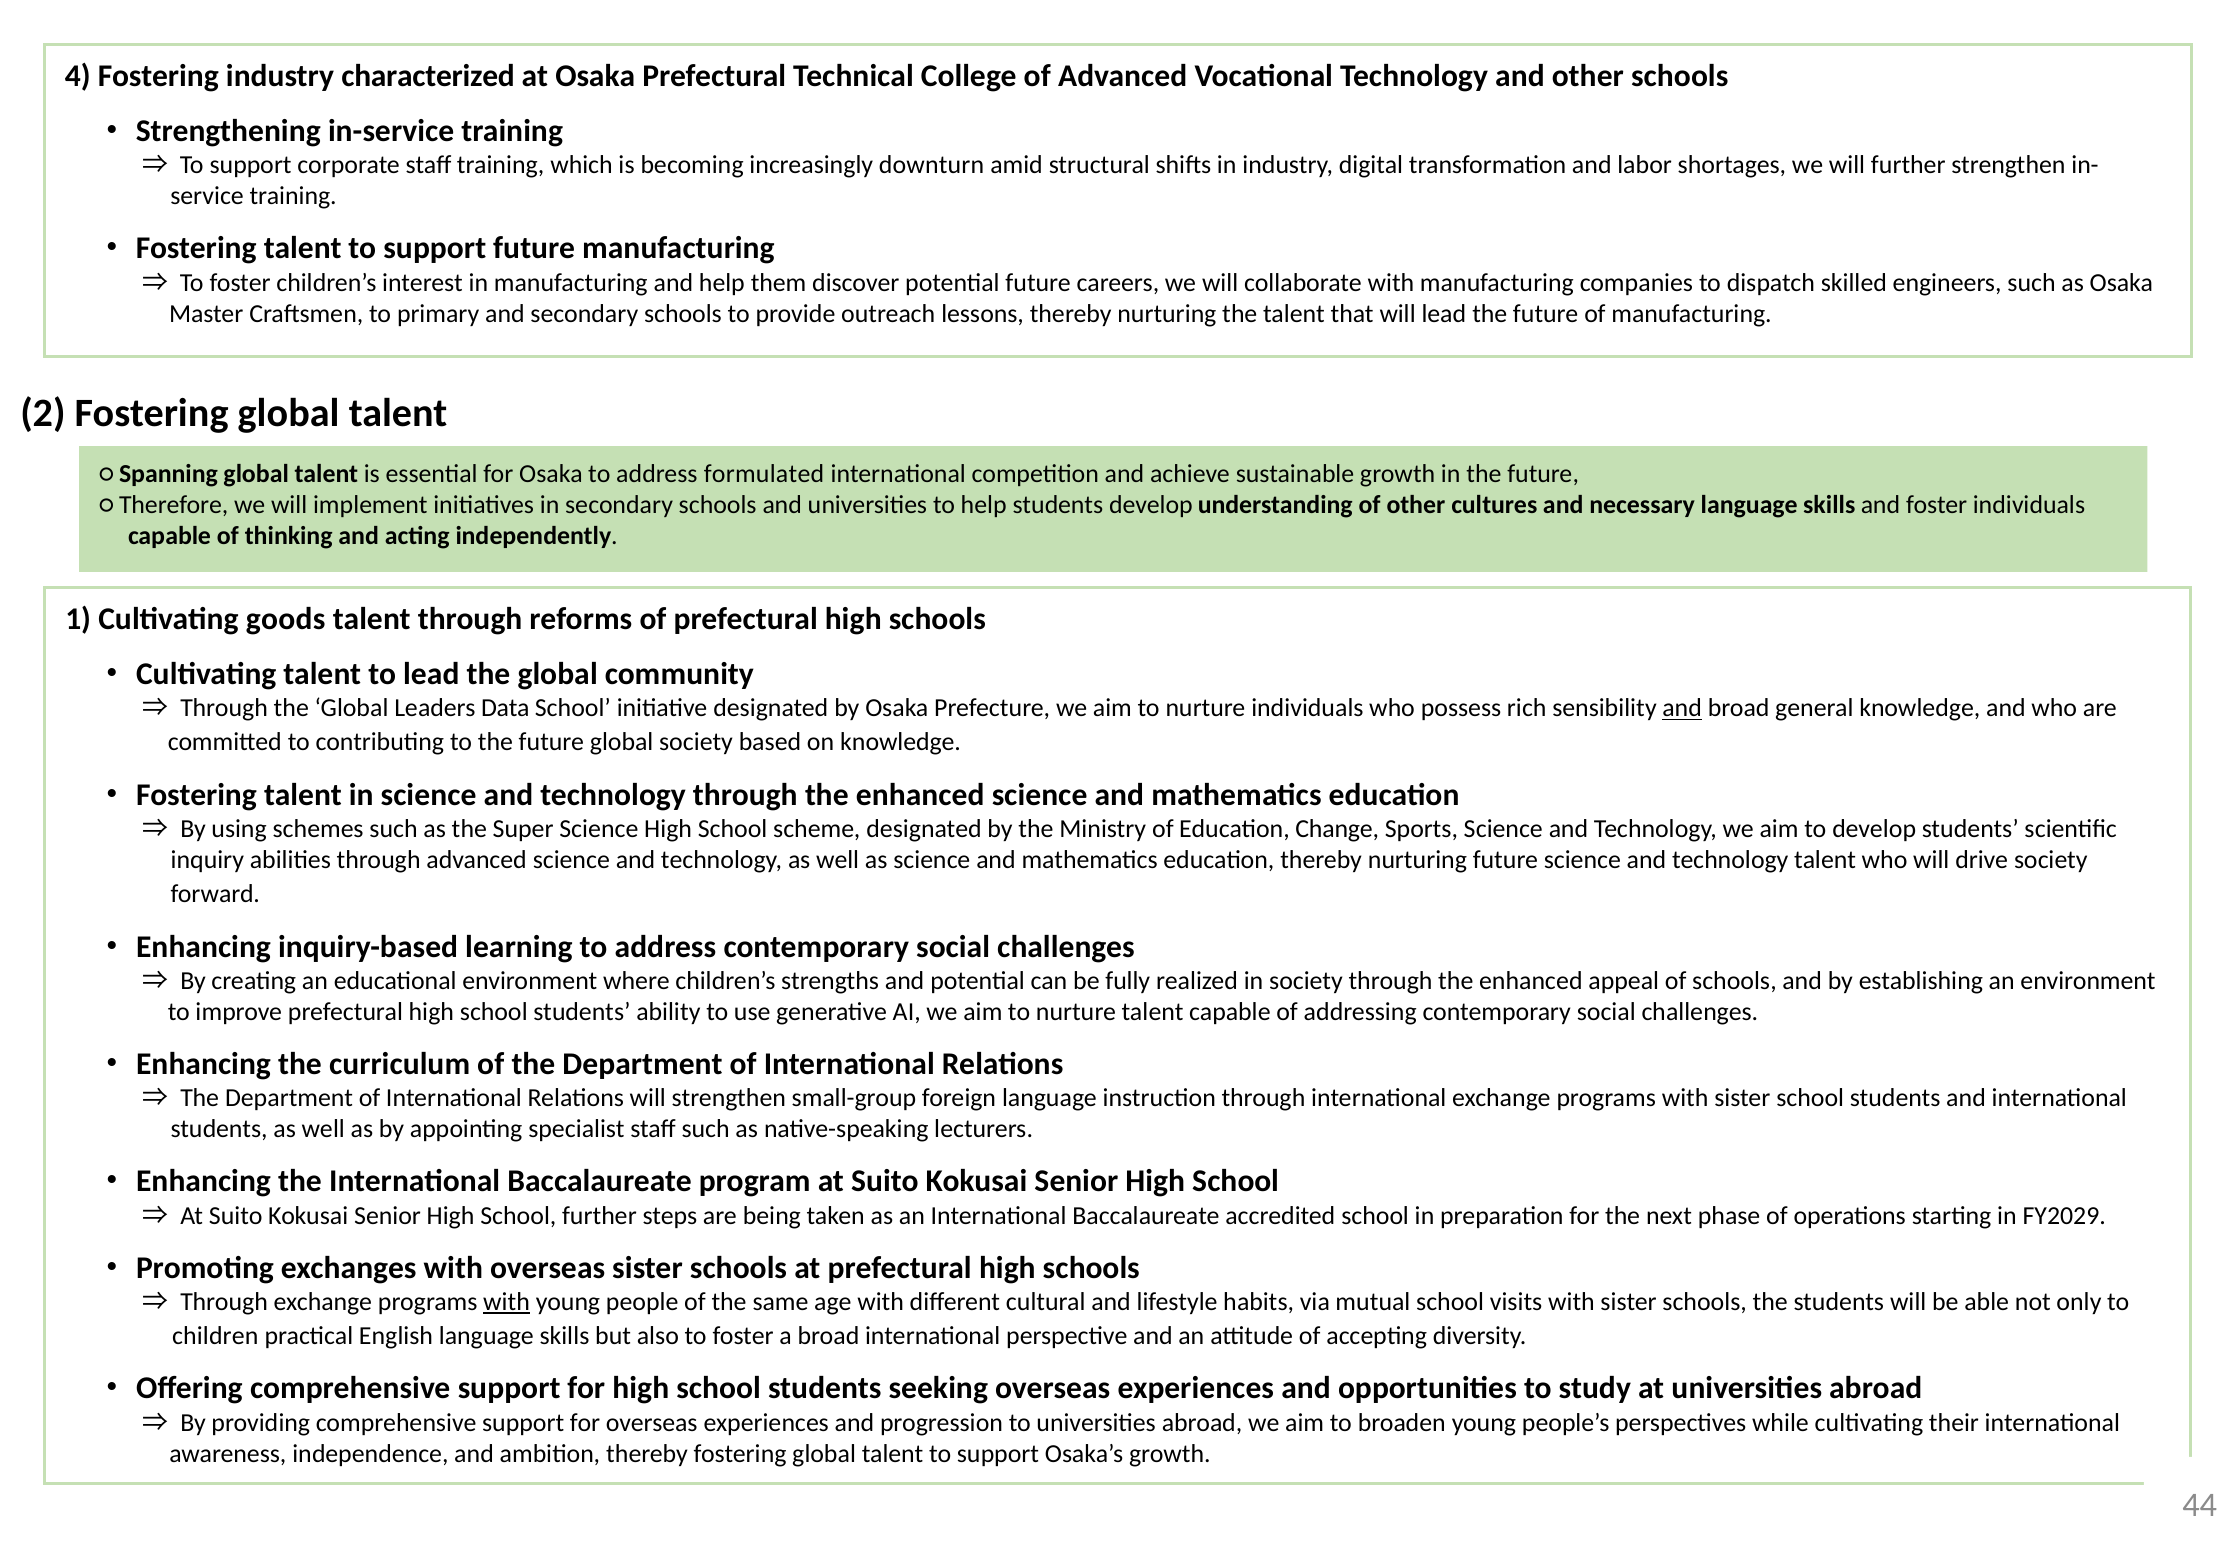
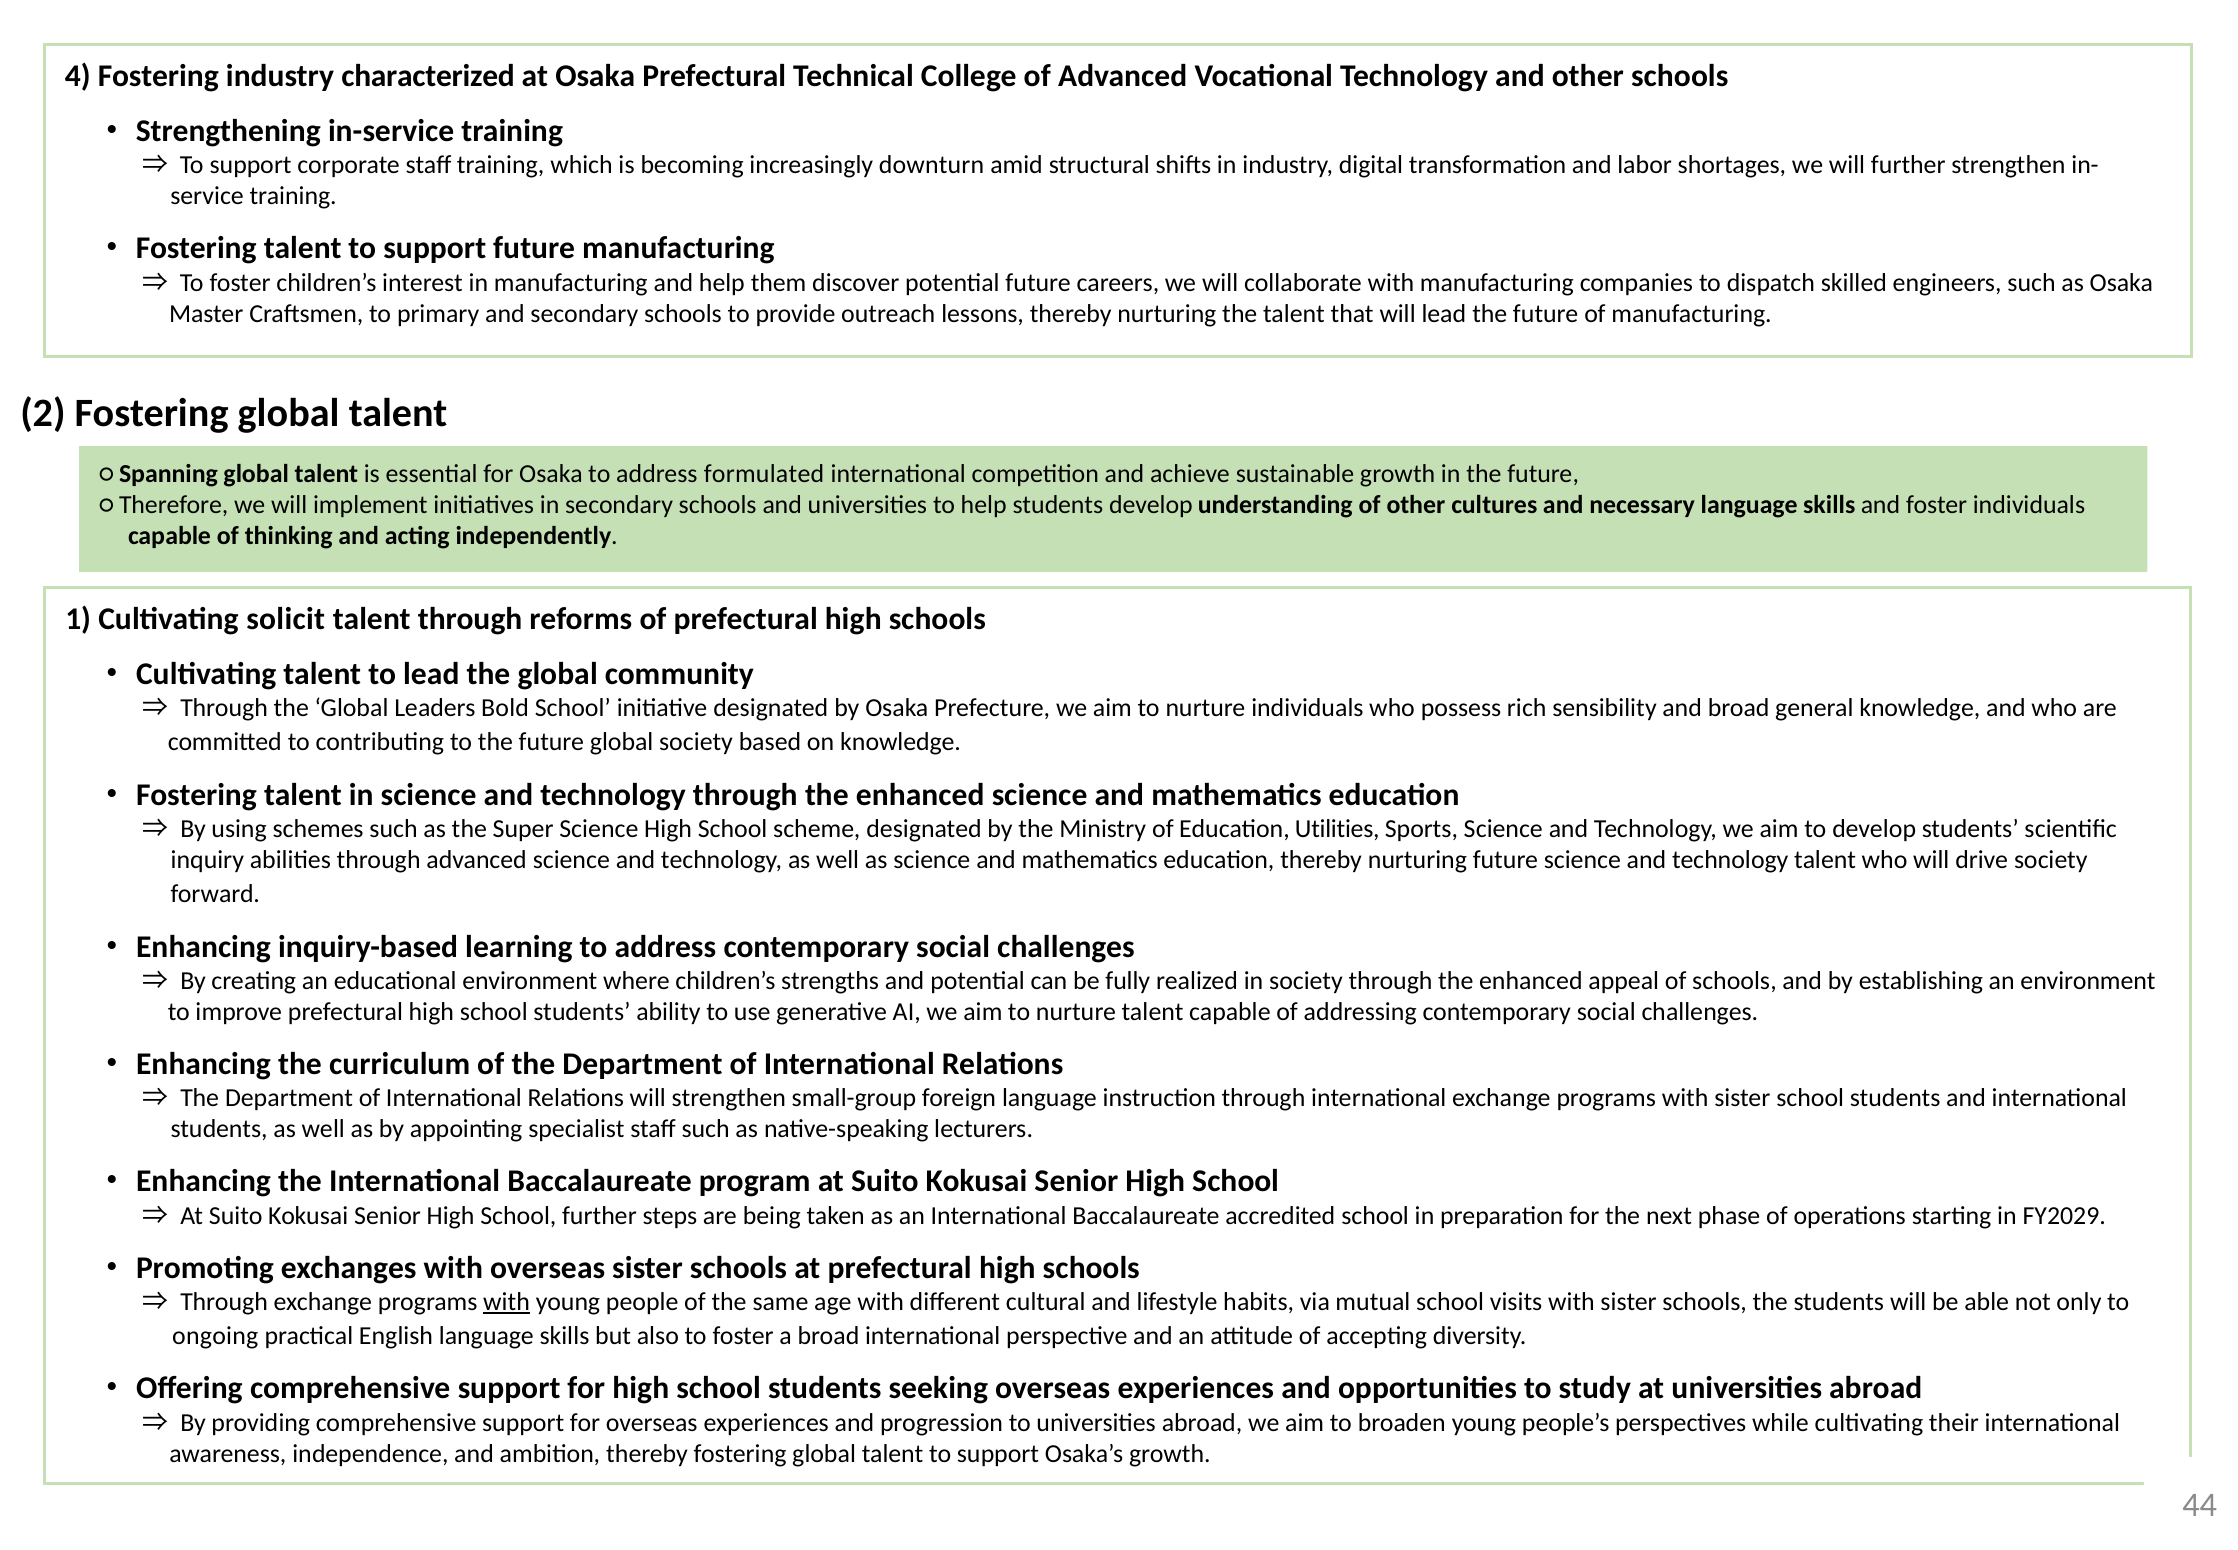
goods: goods -> solicit
Data: Data -> Bold
and at (1682, 708) underline: present -> none
Change: Change -> Utilities
children: children -> ongoing
